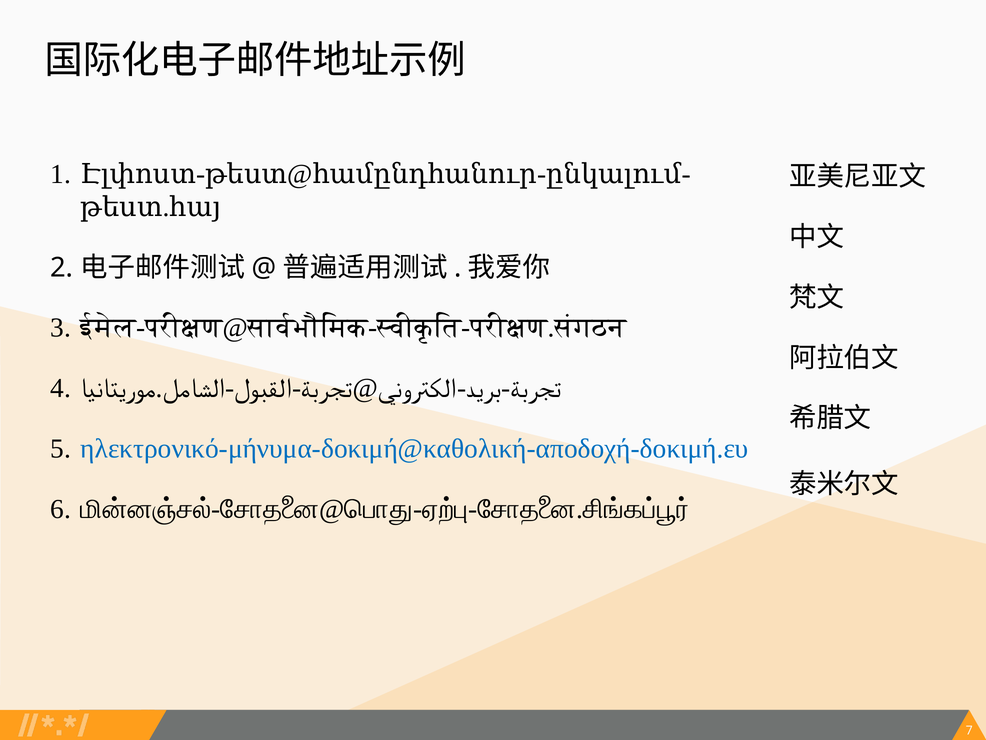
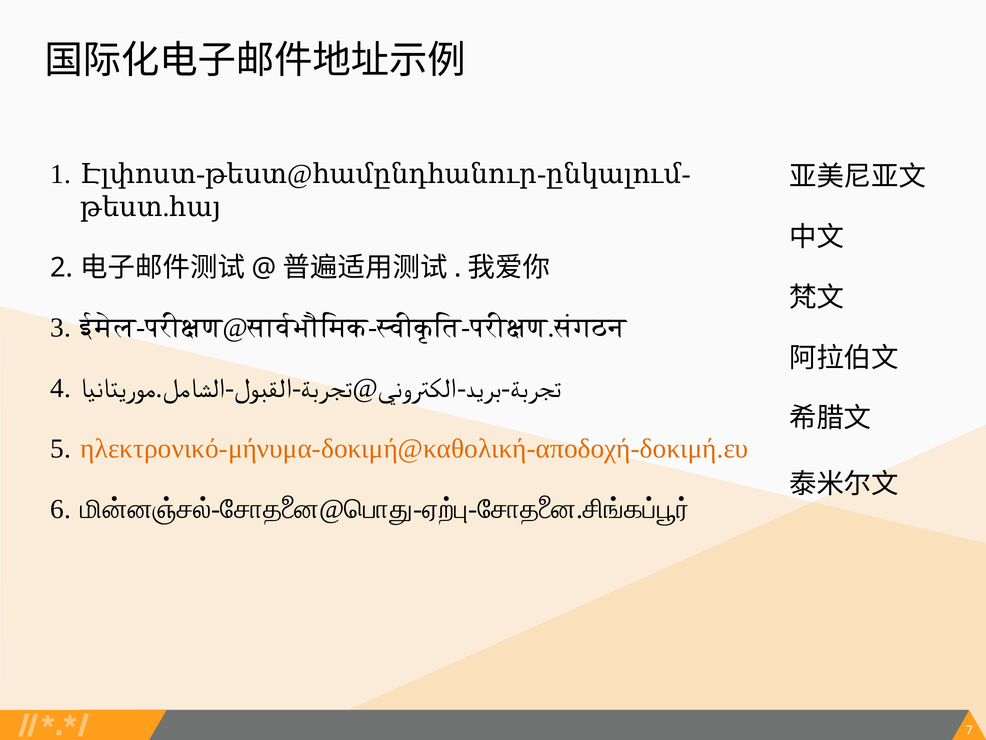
ηλεκτρονικό-μήνυμα-δοκιμή@καθολική-αποδοχή-δοκιμή.ευ colour: blue -> orange
